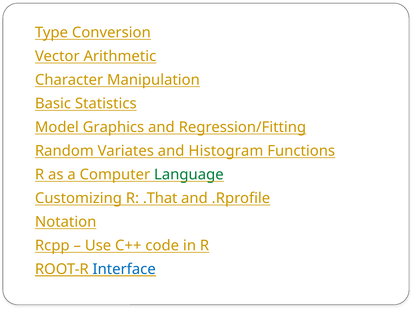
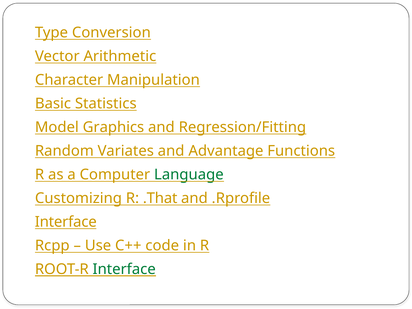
Histogram: Histogram -> Advantage
Notation at (66, 222): Notation -> Interface
Interface at (124, 269) colour: blue -> green
